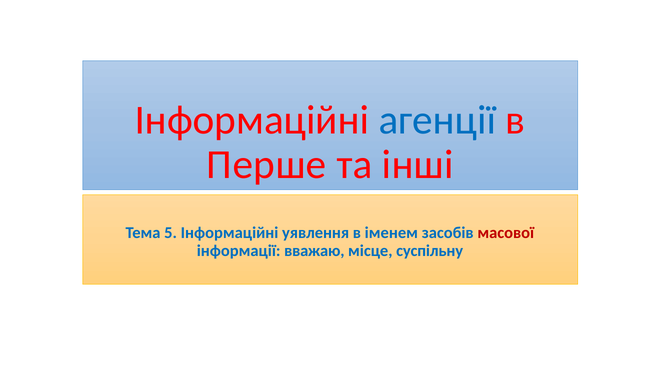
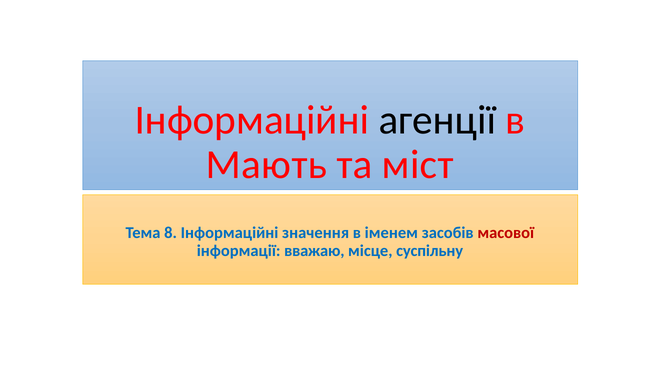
агенції colour: blue -> black
Перше: Перше -> Мають
інші: інші -> міст
5: 5 -> 8
уявлення: уявлення -> значення
